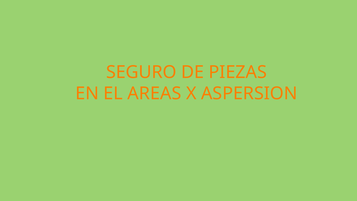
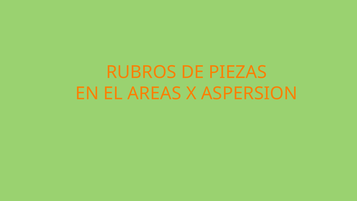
SEGURO: SEGURO -> RUBROS
